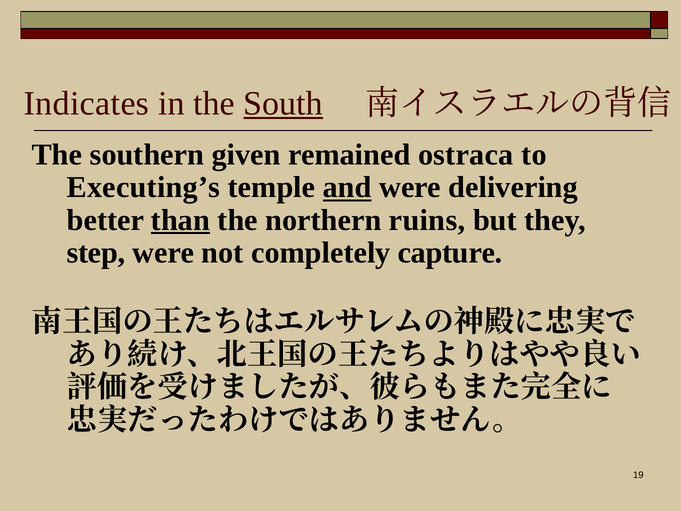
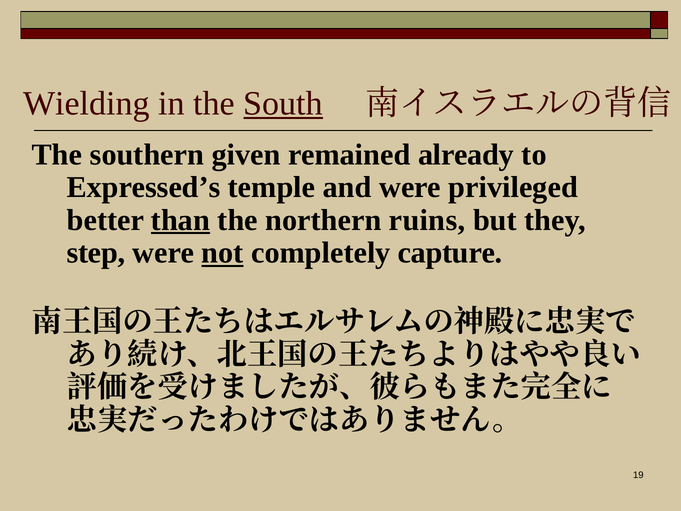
Indicates: Indicates -> Wielding
ostraca: ostraca -> already
Executing’s: Executing’s -> Expressed’s
and underline: present -> none
delivering: delivering -> privileged
not underline: none -> present
